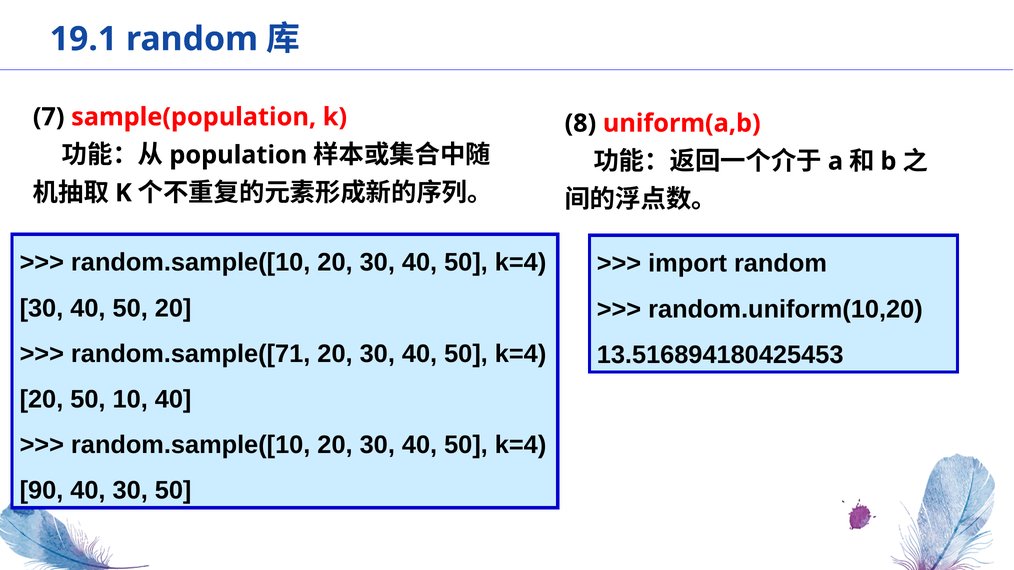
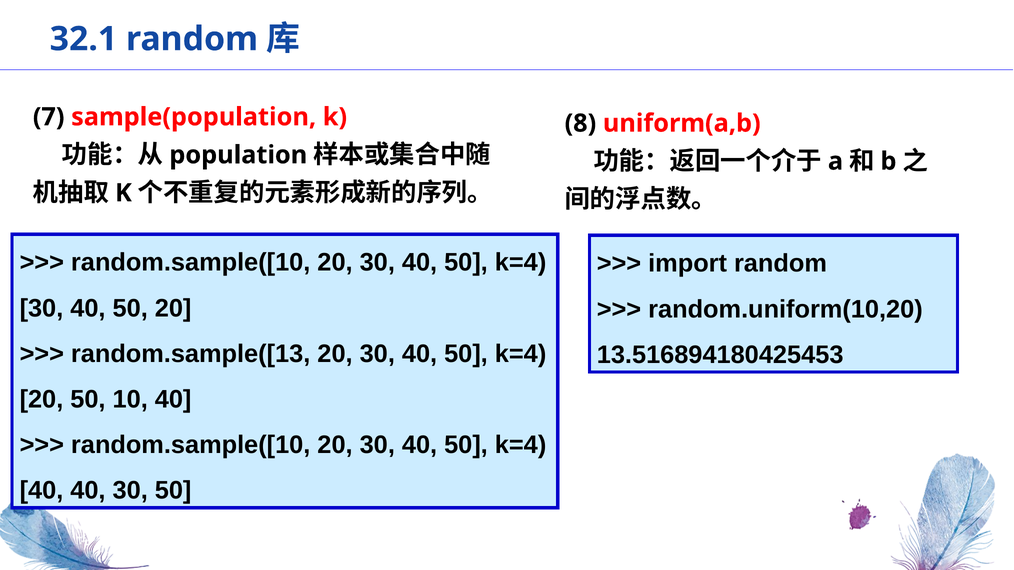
19.1: 19.1 -> 32.1
random.sample([71: random.sample([71 -> random.sample([13
90 at (41, 491): 90 -> 40
